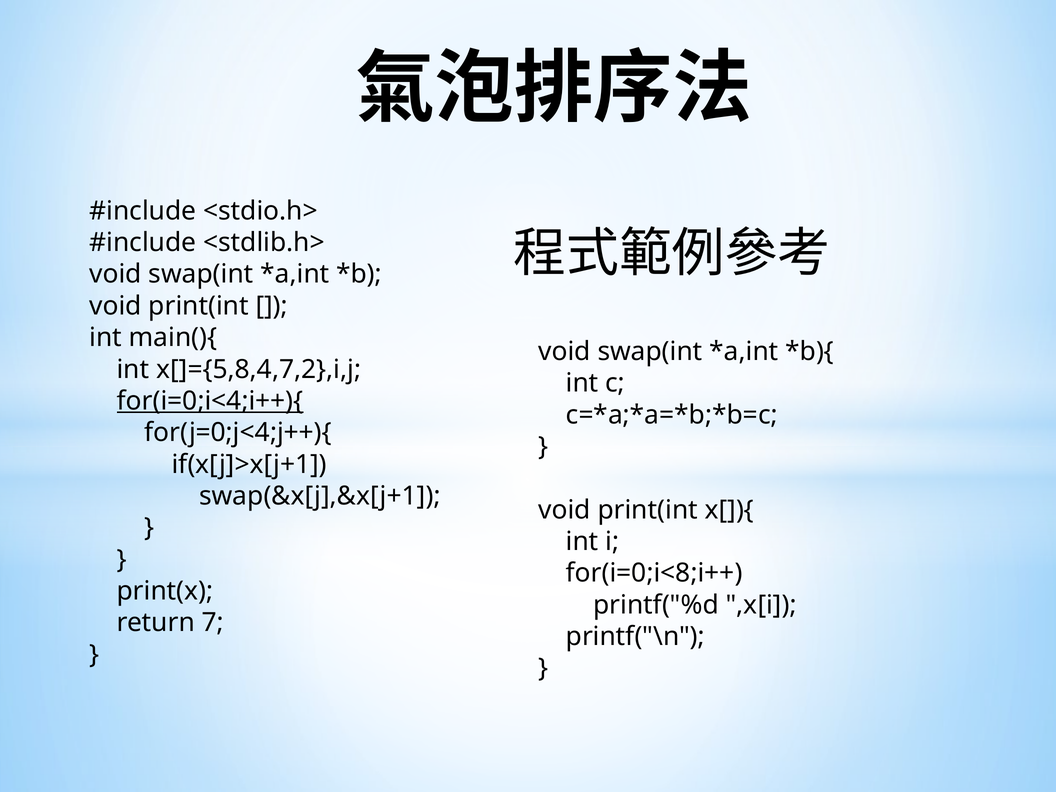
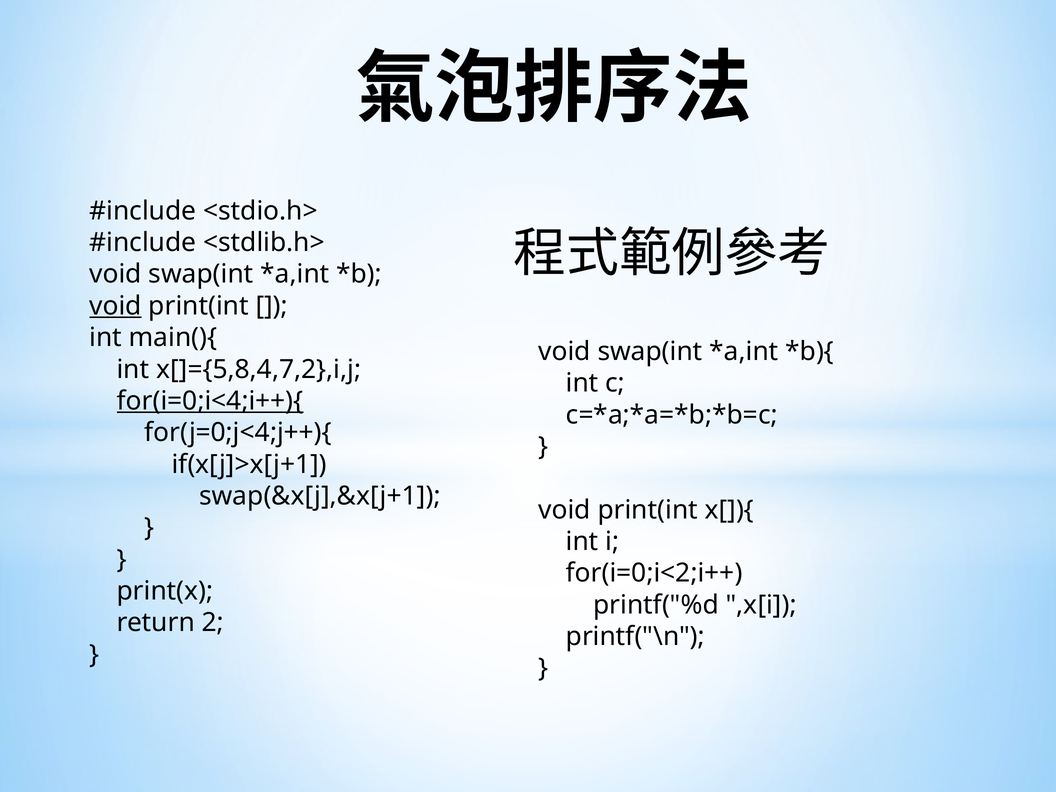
void at (116, 306) underline: none -> present
for(i=0;i<8;i++: for(i=0;i<8;i++ -> for(i=0;i<2;i++
7: 7 -> 2
